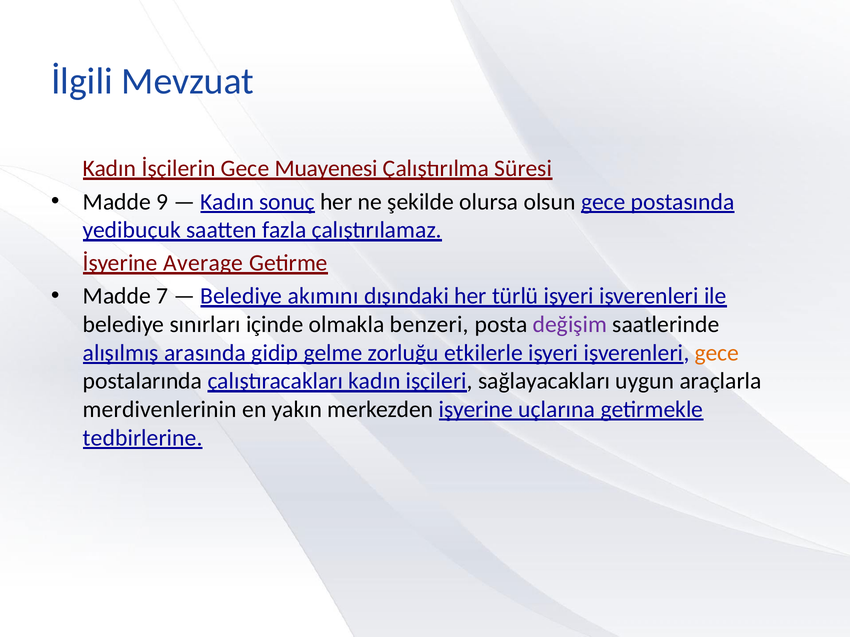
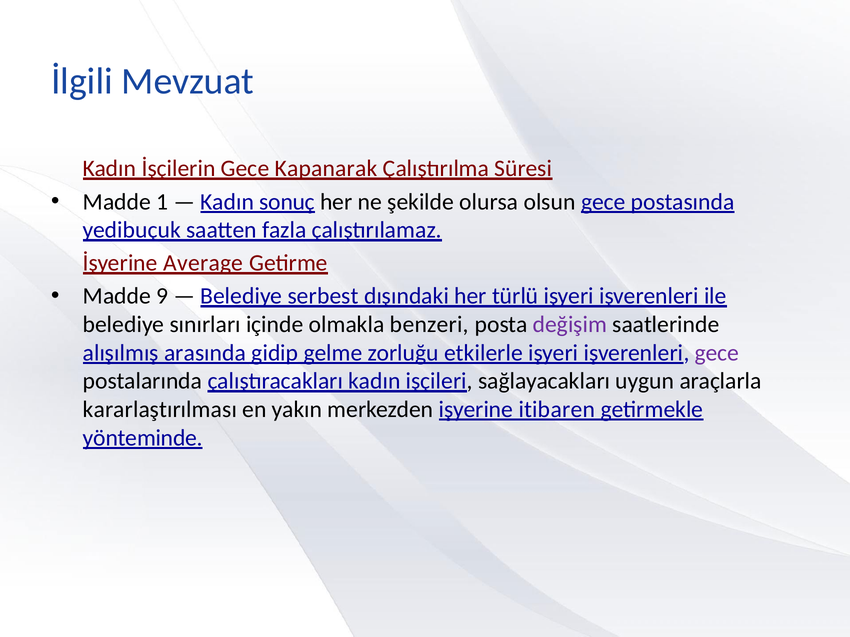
Muayenesi: Muayenesi -> Kapanarak
9: 9 -> 1
7: 7 -> 9
akımını: akımını -> serbest
gece at (717, 353) colour: orange -> purple
merdivenlerinin: merdivenlerinin -> kararlaştırılması
uçlarına: uçlarına -> itibaren
tedbirlerine: tedbirlerine -> yönteminde
